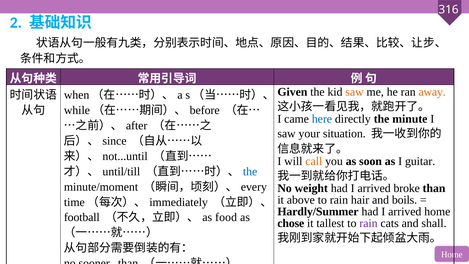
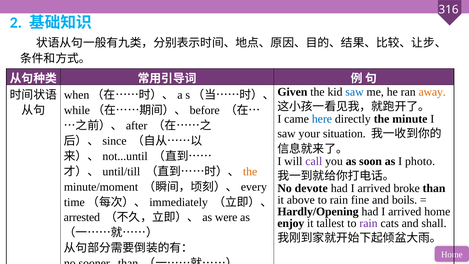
saw at (355, 92) colour: orange -> blue
call colour: orange -> purple
guitar: guitar -> photo
the at (250, 171) colour: blue -> orange
weight: weight -> devote
hair: hair -> fine
Hardly/Summer: Hardly/Summer -> Hardly/Opening
football: football -> arrested
food: food -> were
chose: chose -> enjoy
